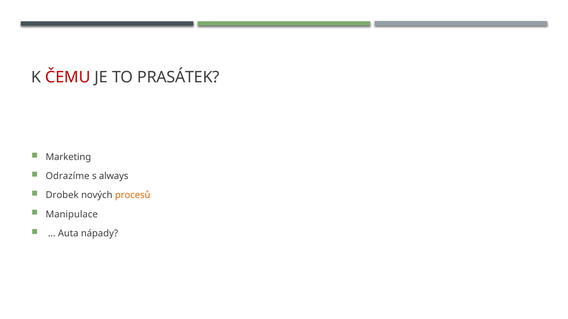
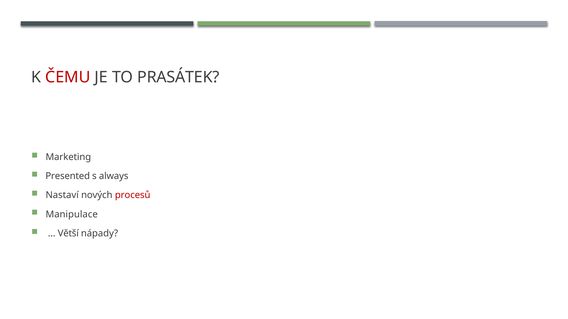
Odrazíme: Odrazíme -> Presented
Drobek: Drobek -> Nastaví
procesů colour: orange -> red
Auta: Auta -> Větší
